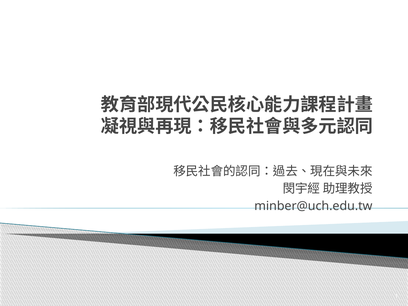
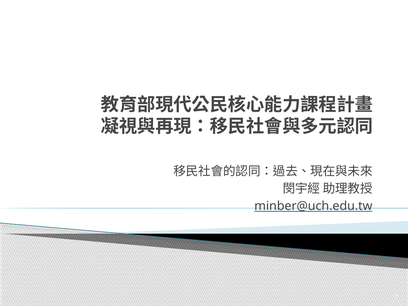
minber@uch.edu.tw underline: none -> present
